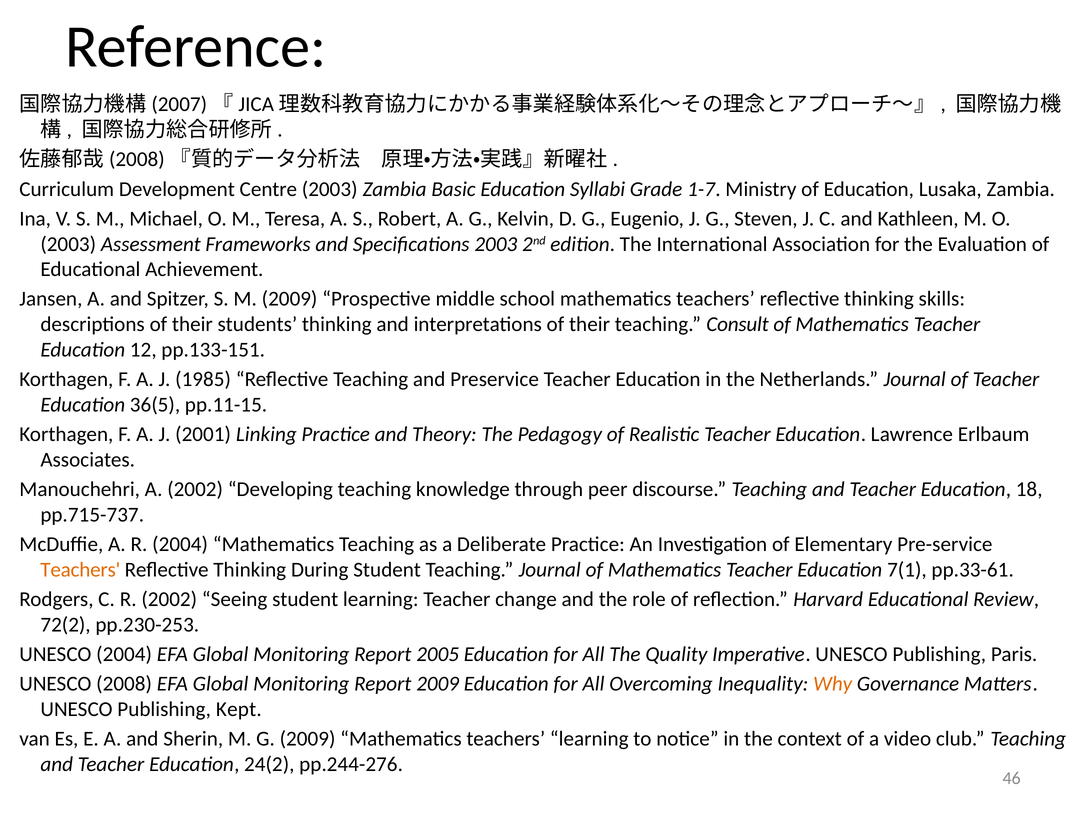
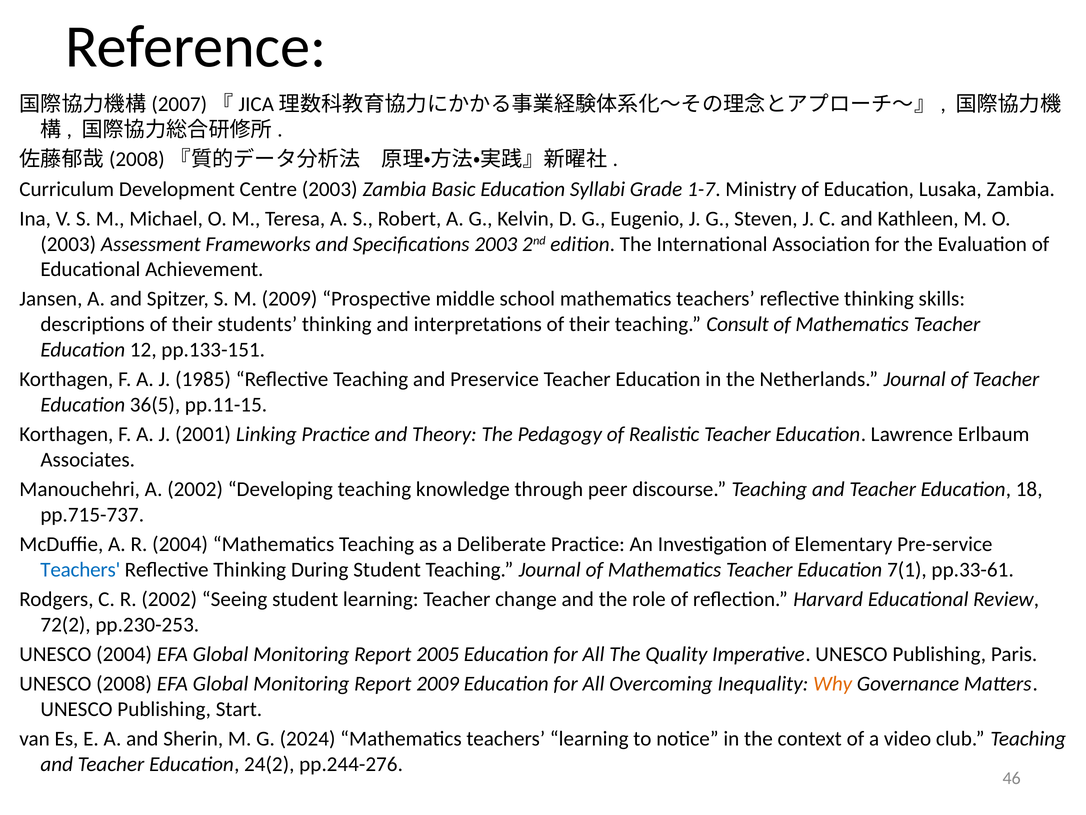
Teachers at (80, 569) colour: orange -> blue
Kept: Kept -> Start
G 2009: 2009 -> 2024
